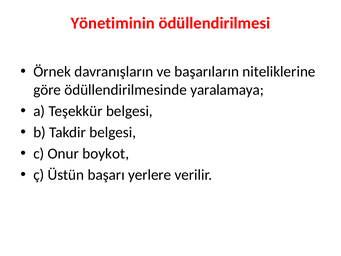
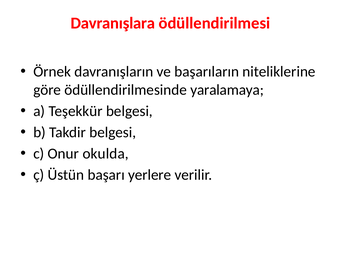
Yönetiminin: Yönetiminin -> Davranışlara
boykot: boykot -> okulda
